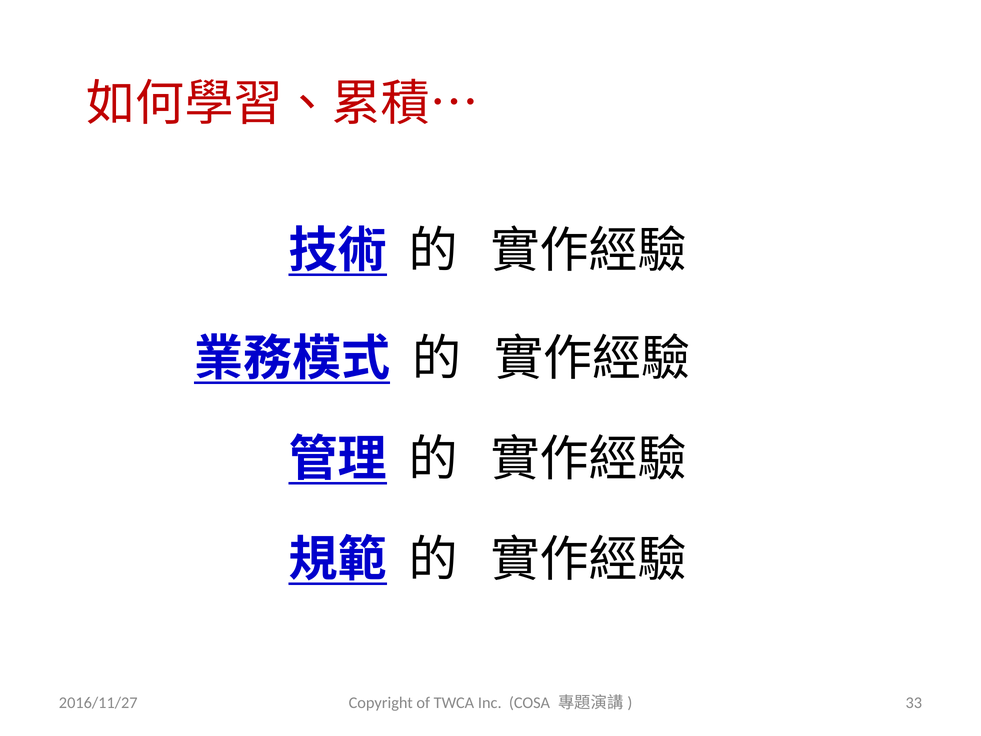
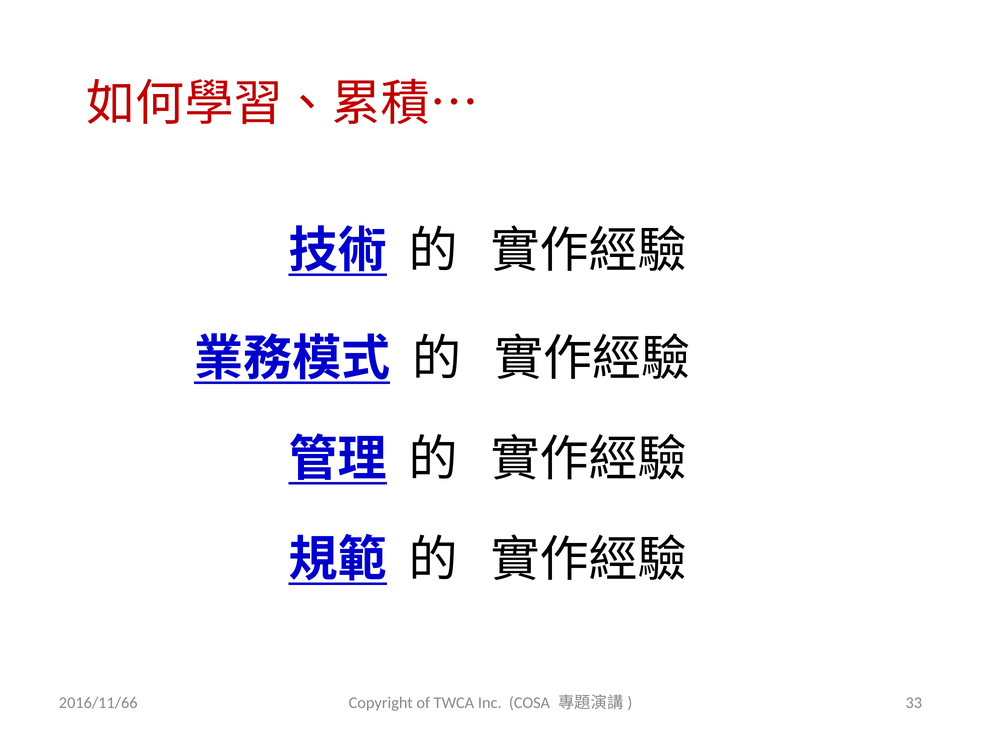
2016/11/27: 2016/11/27 -> 2016/11/66
